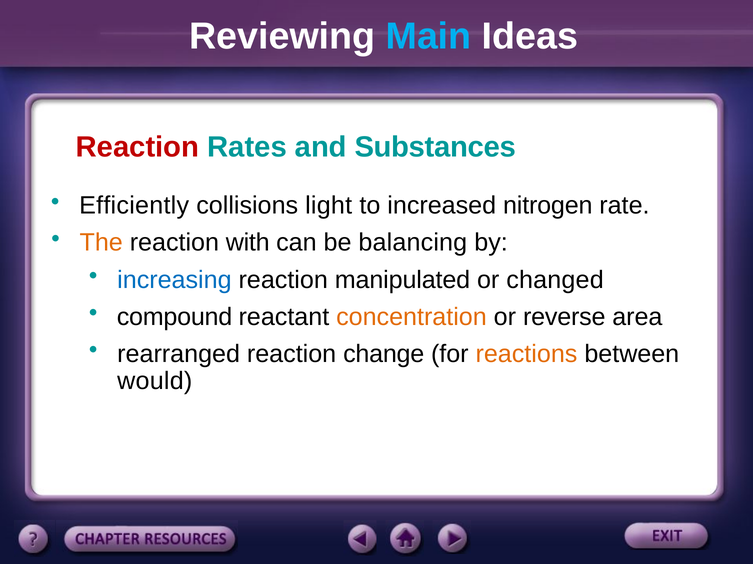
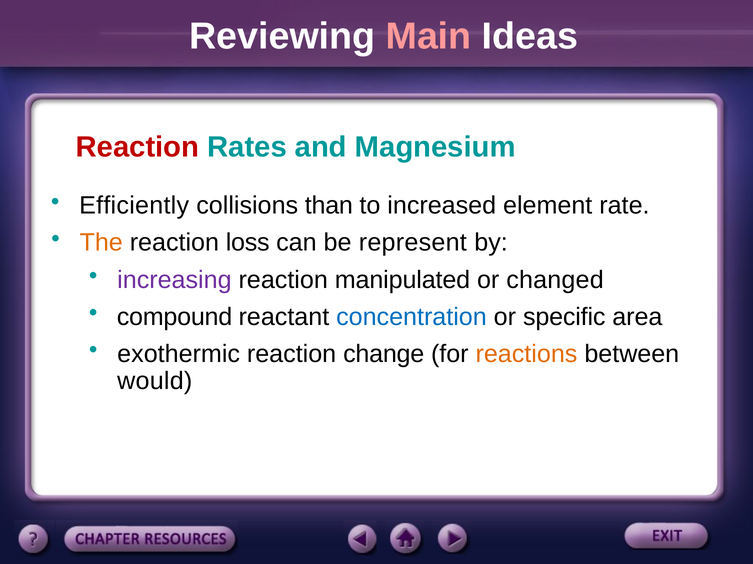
Main colour: light blue -> pink
Substances: Substances -> Magnesium
light: light -> than
nitrogen: nitrogen -> element
with: with -> loss
balancing: balancing -> represent
increasing colour: blue -> purple
concentration colour: orange -> blue
reverse: reverse -> specific
rearranged: rearranged -> exothermic
